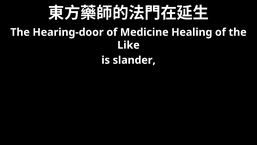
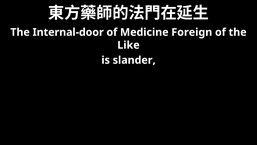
Hearing-door: Hearing-door -> Internal-door
Healing: Healing -> Foreign
